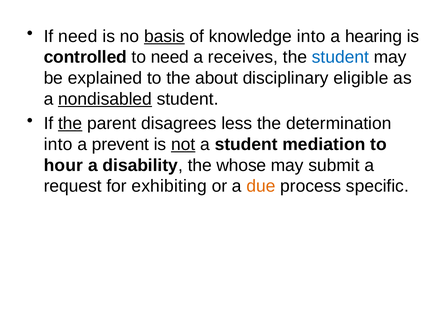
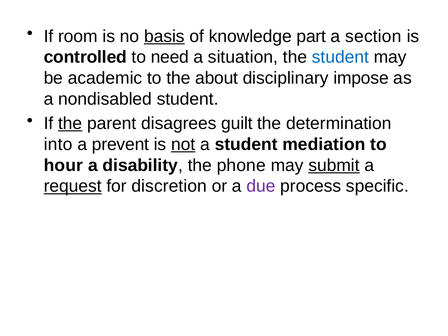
If need: need -> room
knowledge into: into -> part
hearing: hearing -> section
receives: receives -> situation
explained: explained -> academic
eligible: eligible -> impose
nondisabled underline: present -> none
less: less -> guilt
whose: whose -> phone
submit underline: none -> present
request underline: none -> present
exhibiting: exhibiting -> discretion
due colour: orange -> purple
